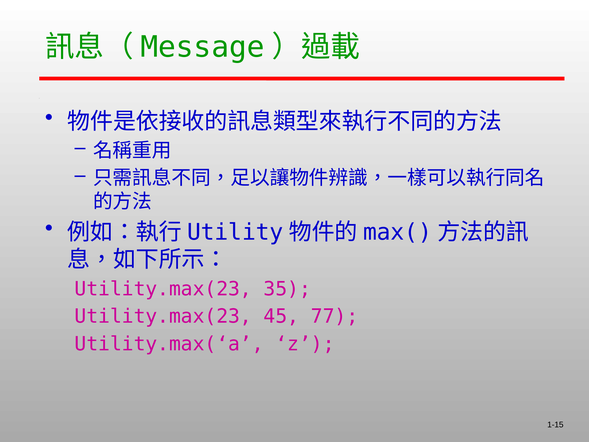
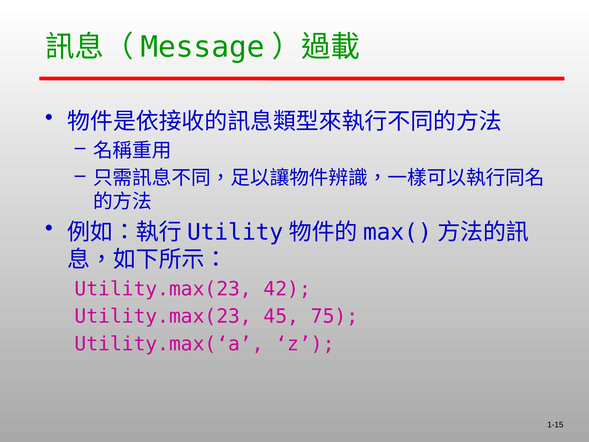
35: 35 -> 42
77: 77 -> 75
